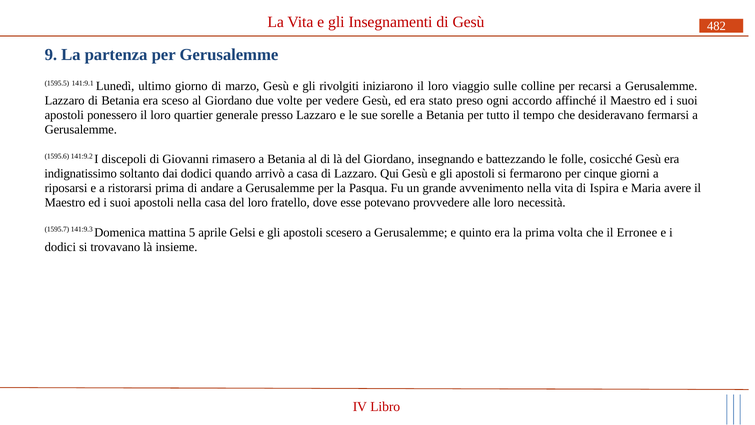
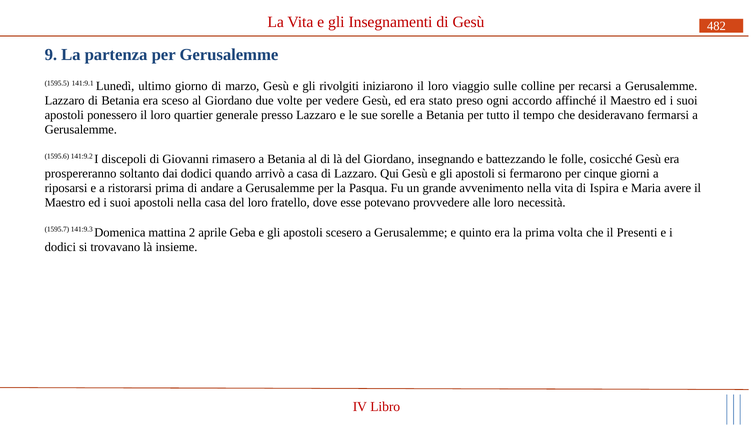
indignatissimo: indignatissimo -> prospereranno
5: 5 -> 2
Gelsi: Gelsi -> Geba
Erronee: Erronee -> Presenti
